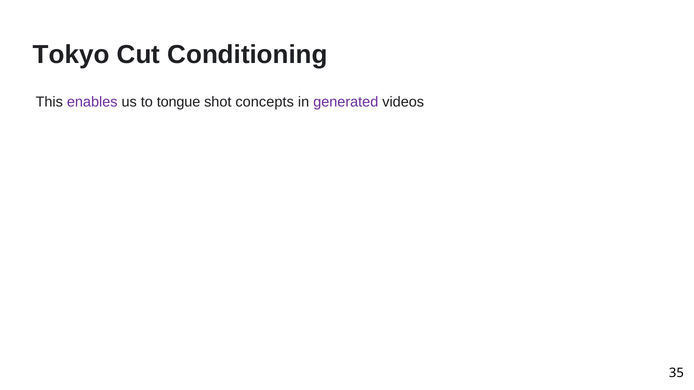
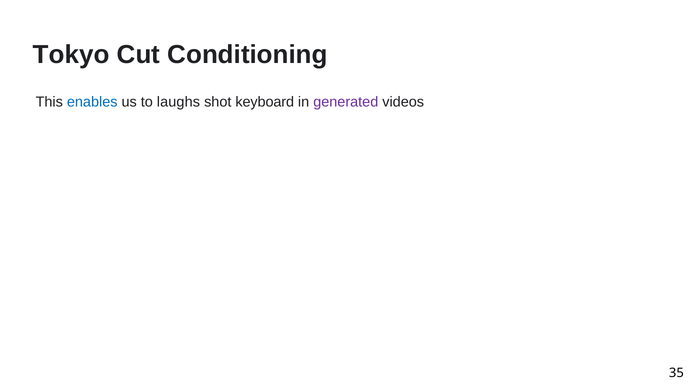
enables colour: purple -> blue
tongue: tongue -> laughs
concepts: concepts -> keyboard
